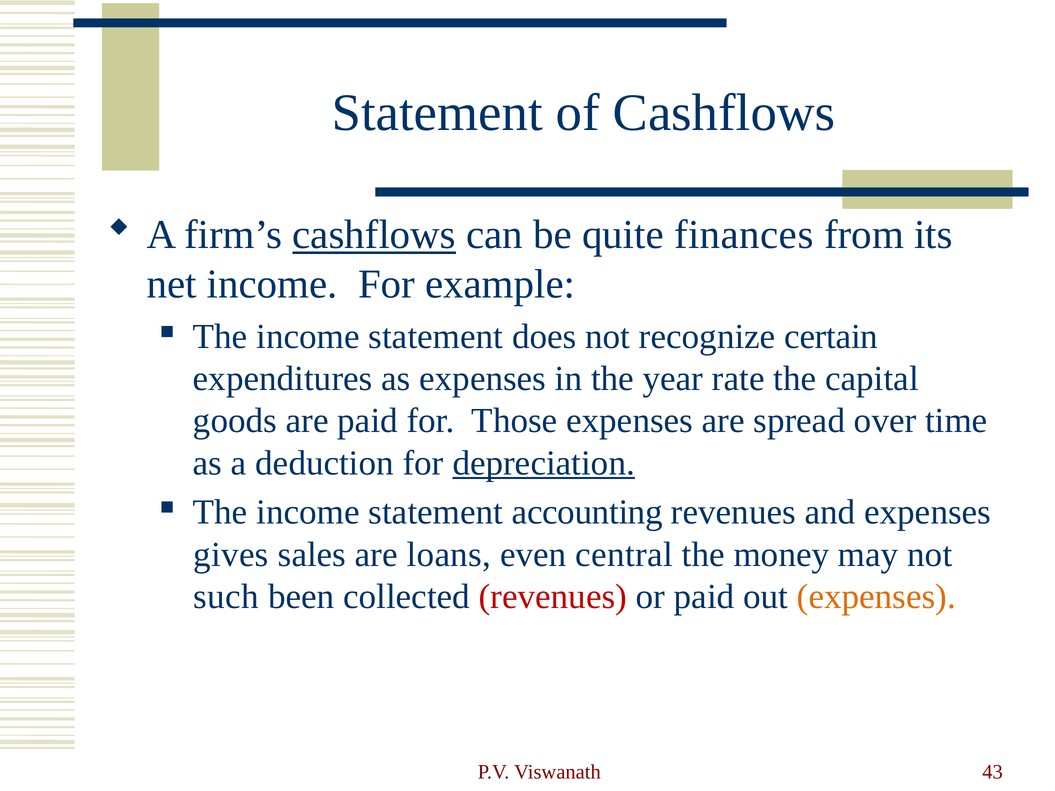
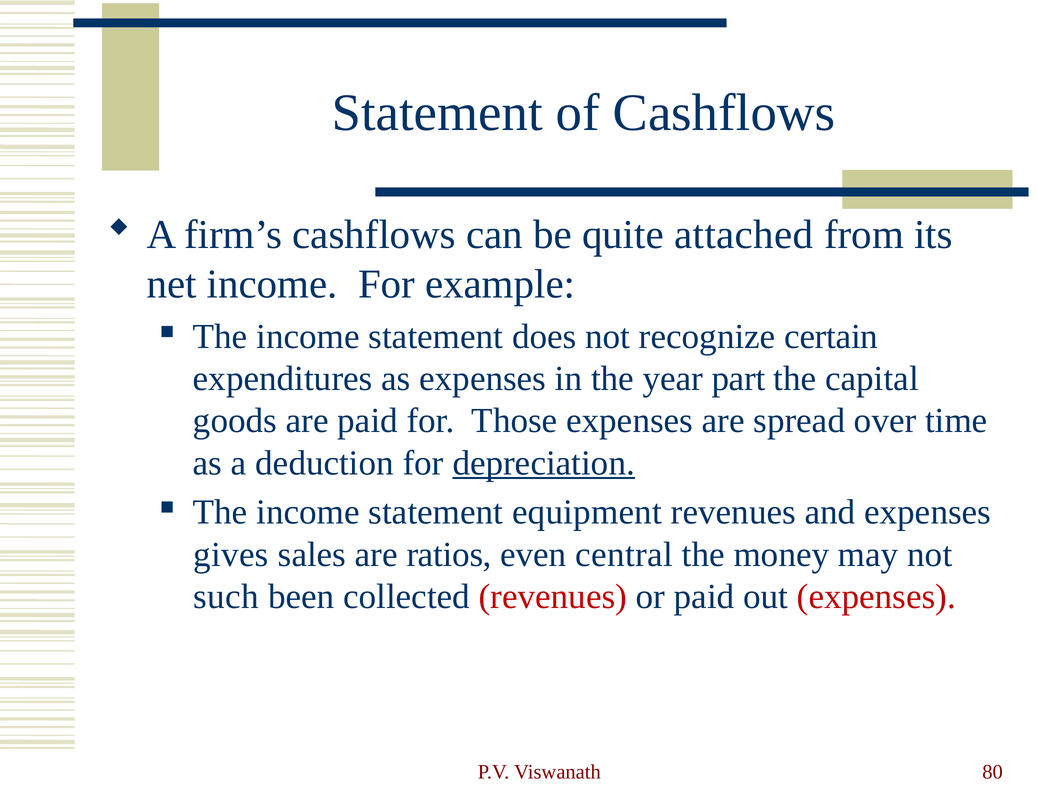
cashflows at (374, 235) underline: present -> none
finances: finances -> attached
rate: rate -> part
accounting: accounting -> equipment
loans: loans -> ratios
expenses at (876, 597) colour: orange -> red
43: 43 -> 80
